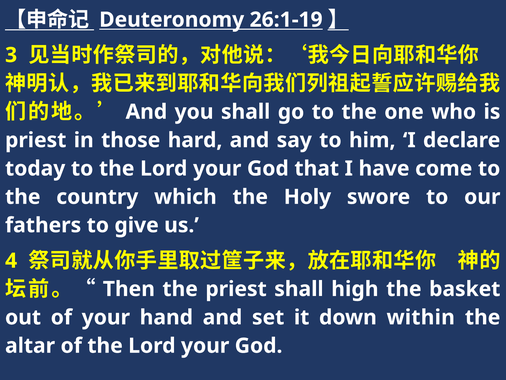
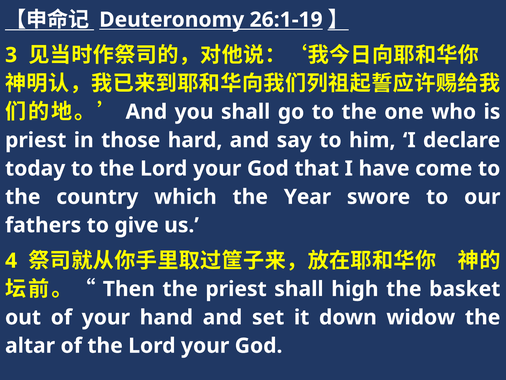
Holy: Holy -> Year
within: within -> widow
